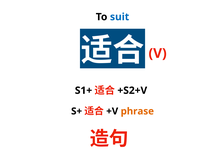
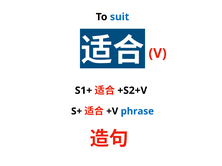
phrase colour: orange -> blue
